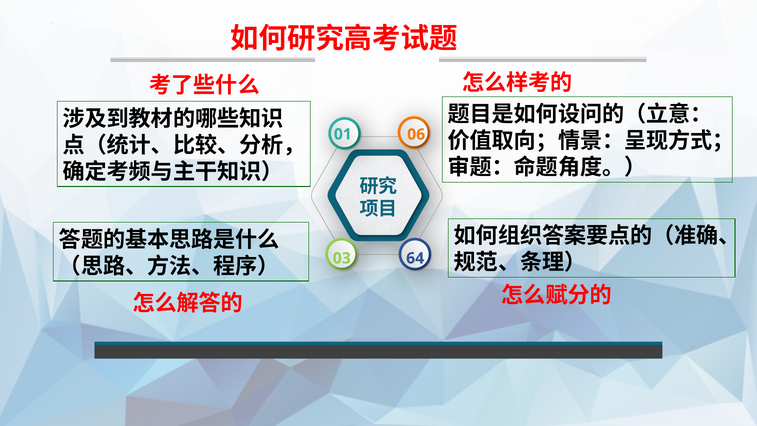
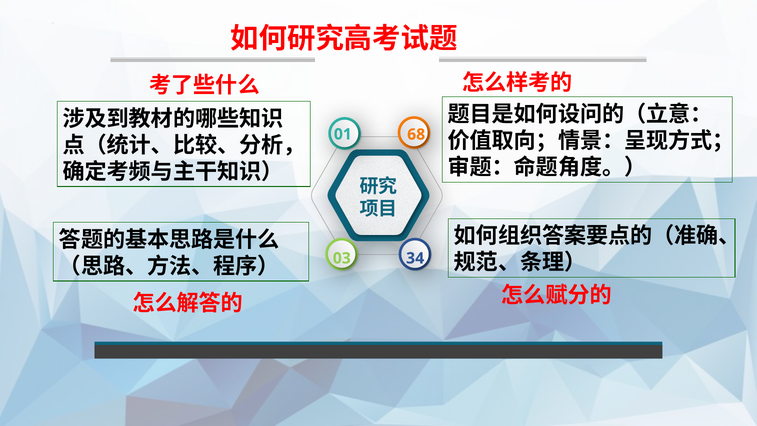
06: 06 -> 68
64: 64 -> 34
